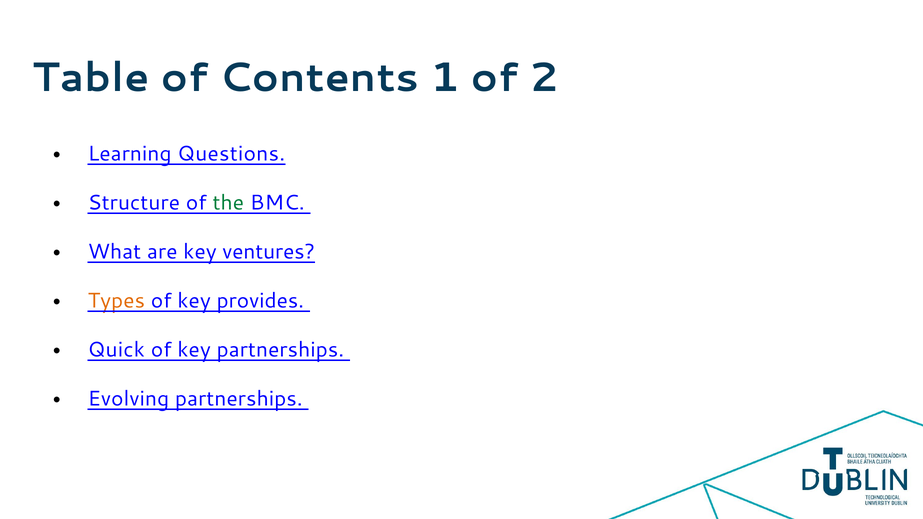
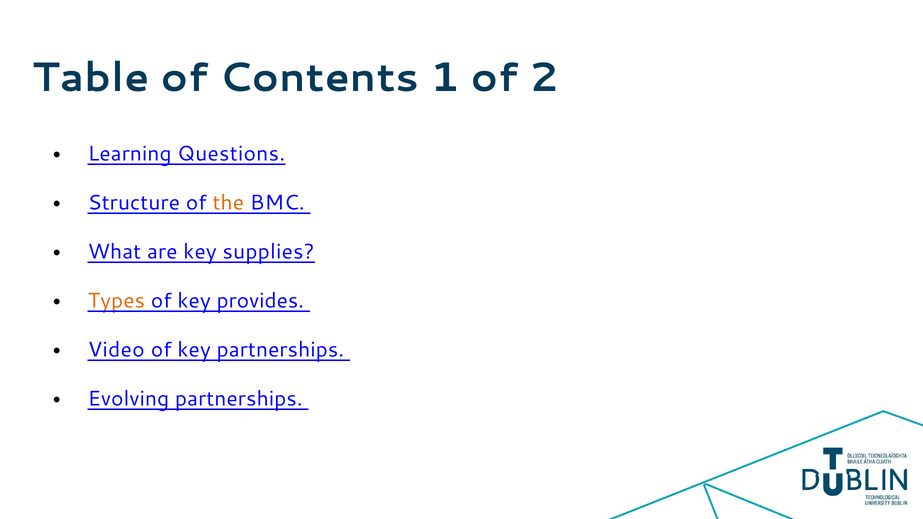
the colour: green -> orange
ventures: ventures -> supplies
Quick: Quick -> Video
